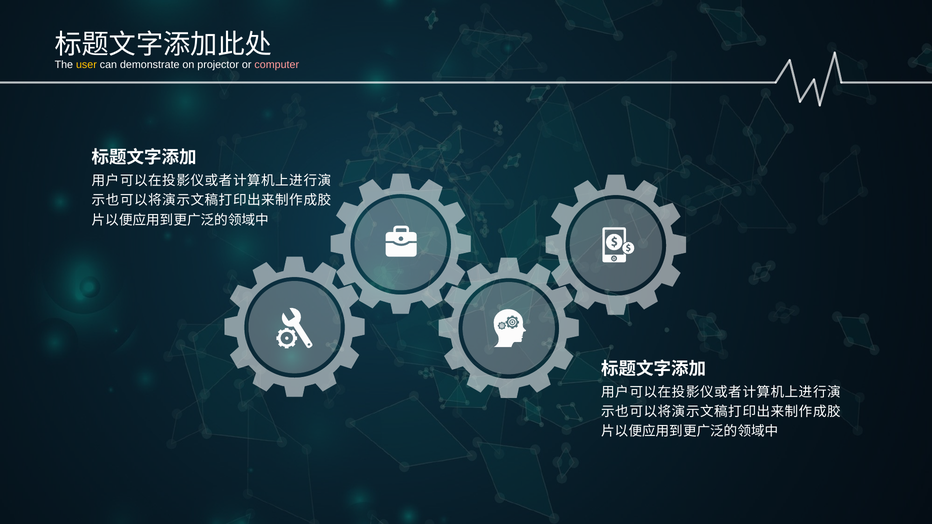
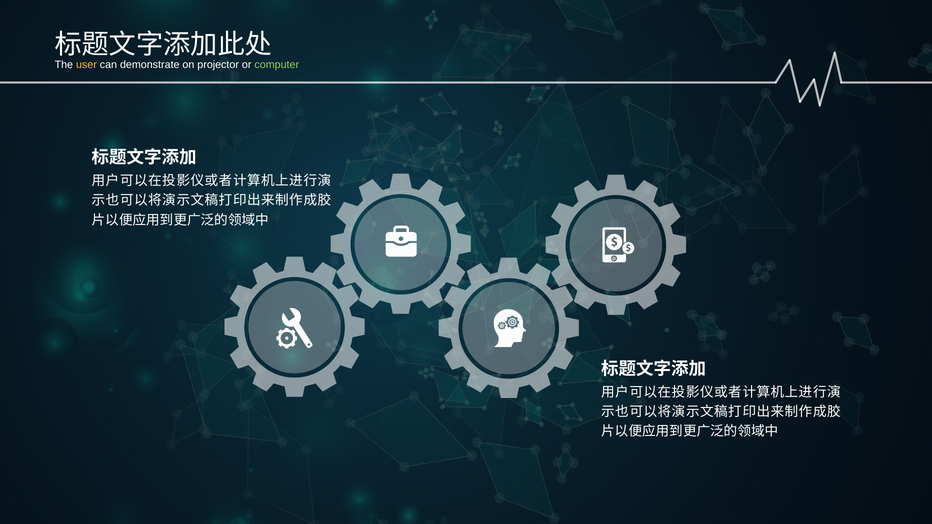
computer colour: pink -> light green
